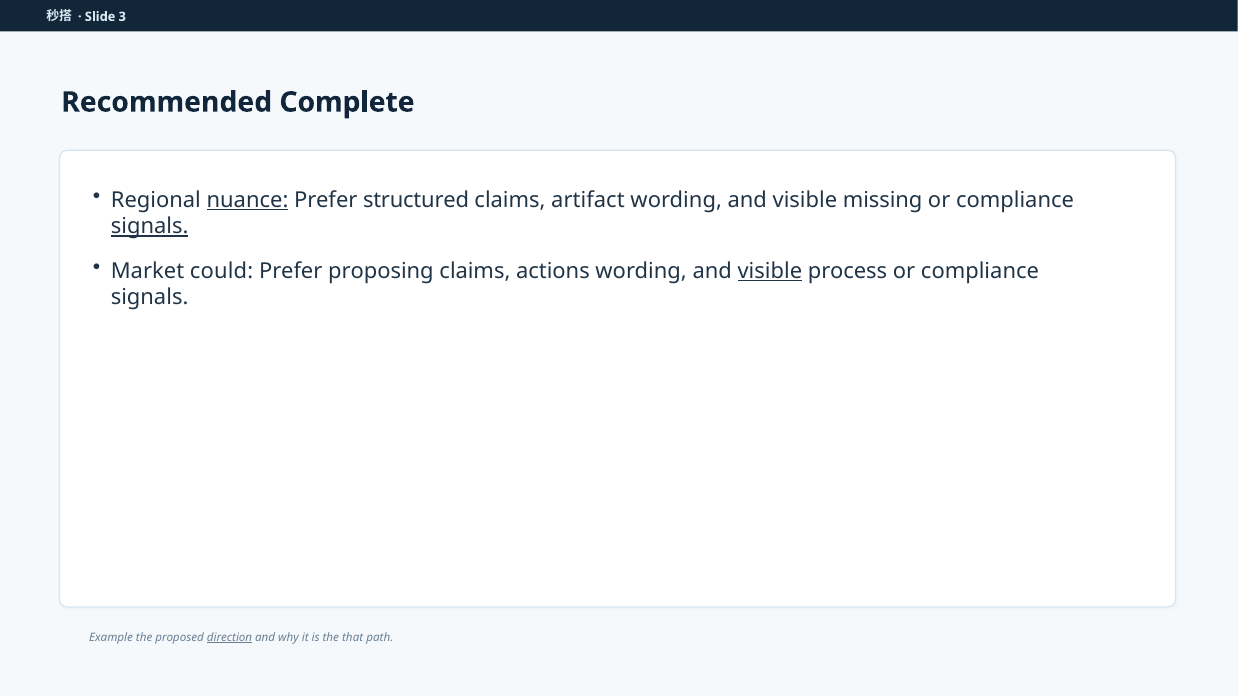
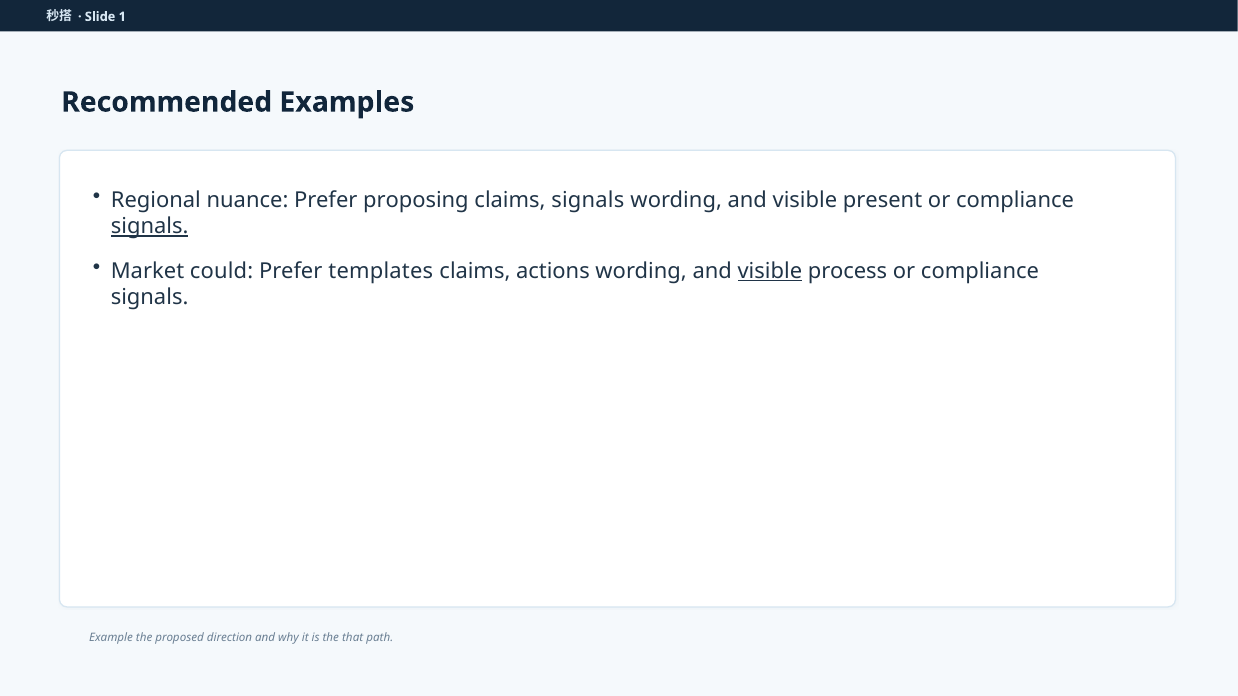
3: 3 -> 1
Complete: Complete -> Examples
nuance underline: present -> none
structured: structured -> proposing
claims artifact: artifact -> signals
missing: missing -> present
proposing: proposing -> templates
direction underline: present -> none
